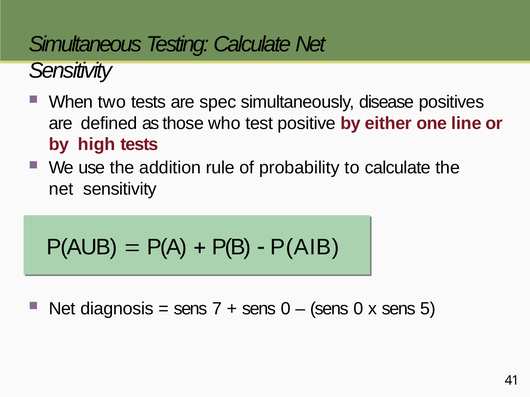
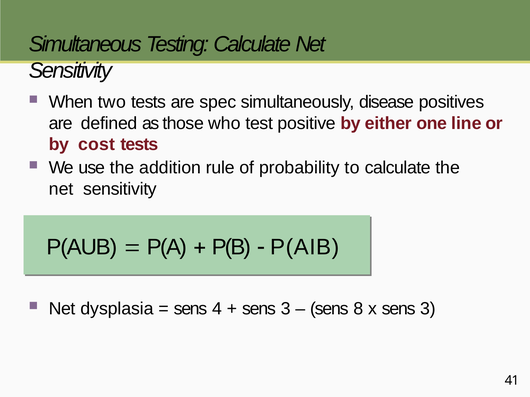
high: high -> cost
diagnosis: diagnosis -> dysplasia
7: 7 -> 4
0 at (286, 309): 0 -> 3
0 at (358, 309): 0 -> 8
x sens 5: 5 -> 3
